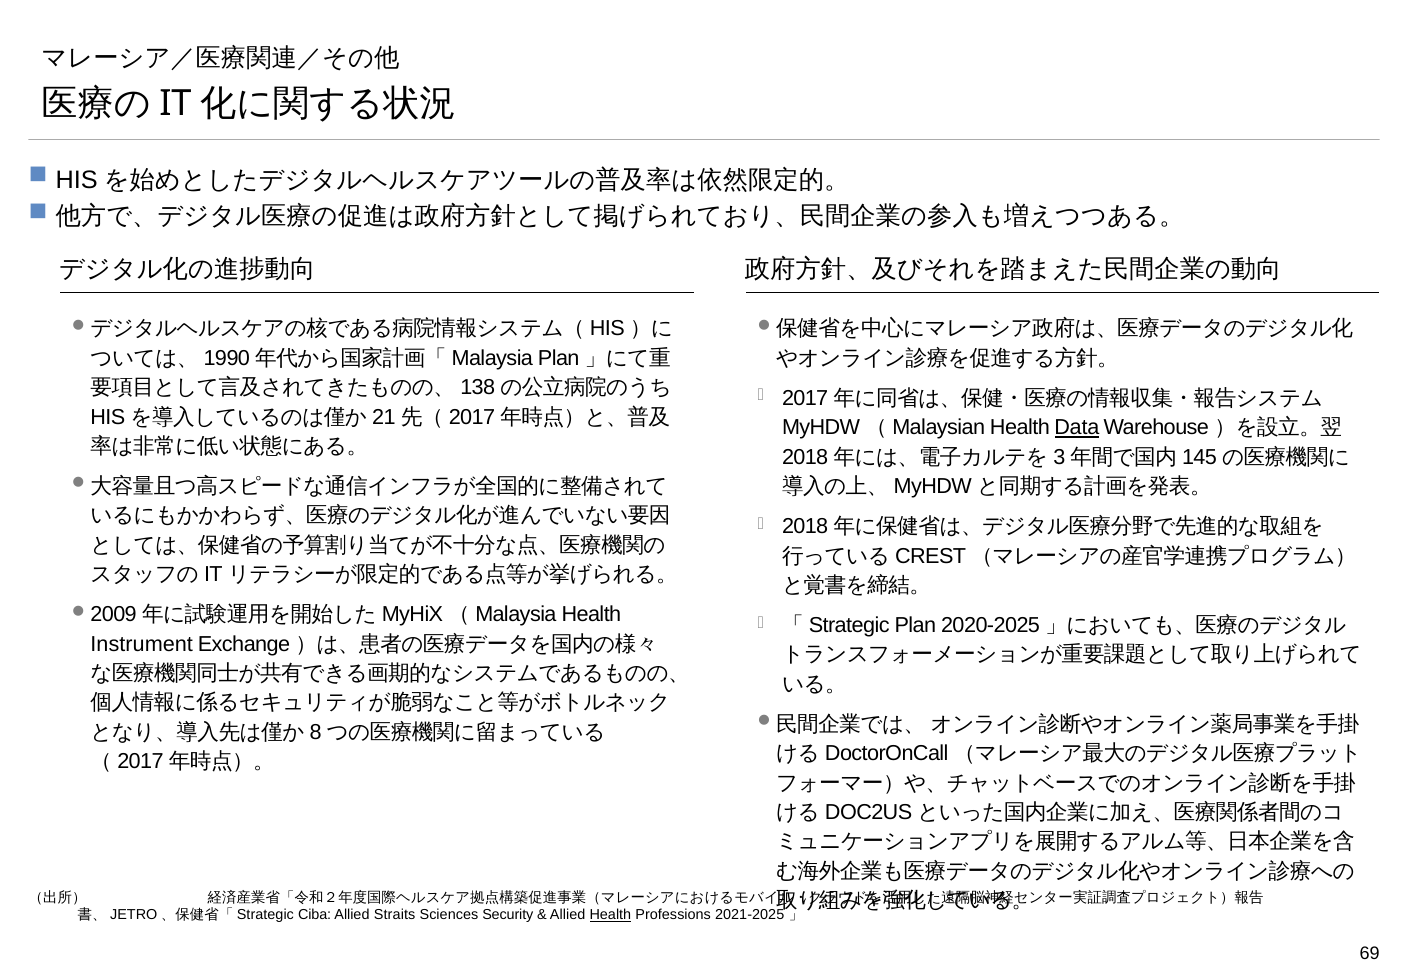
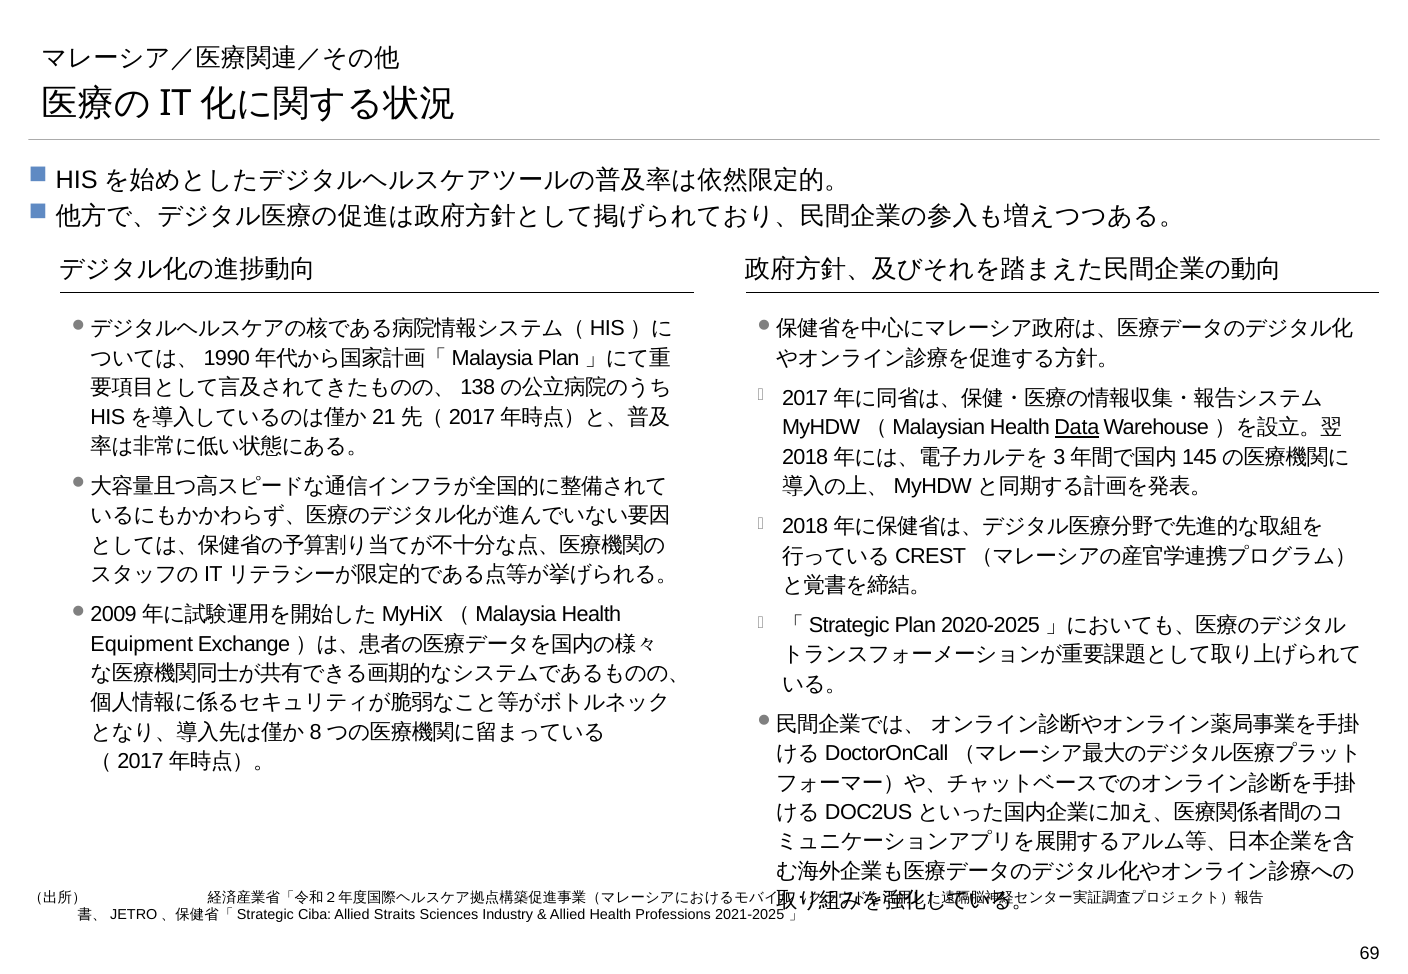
Instrument: Instrument -> Equipment
Security: Security -> Industry
Health at (610, 916) underline: present -> none
